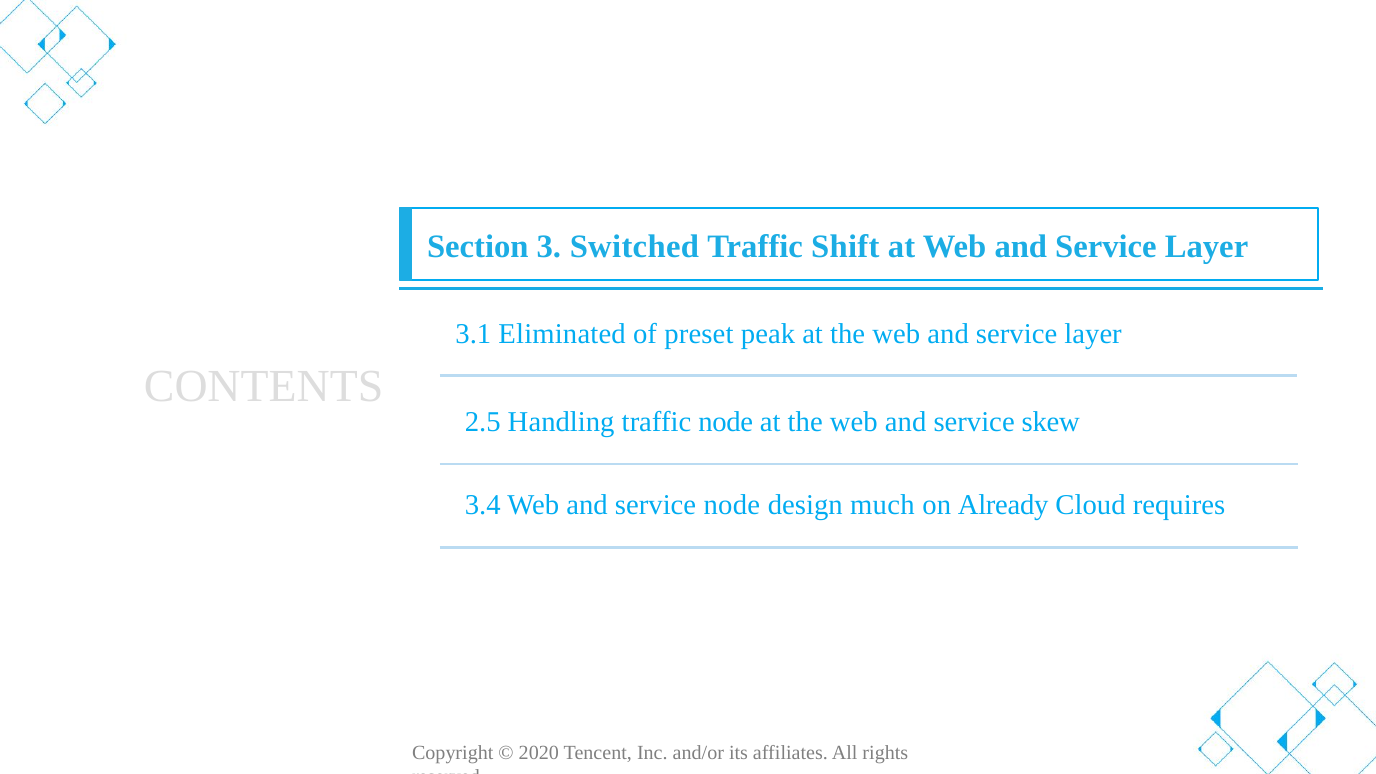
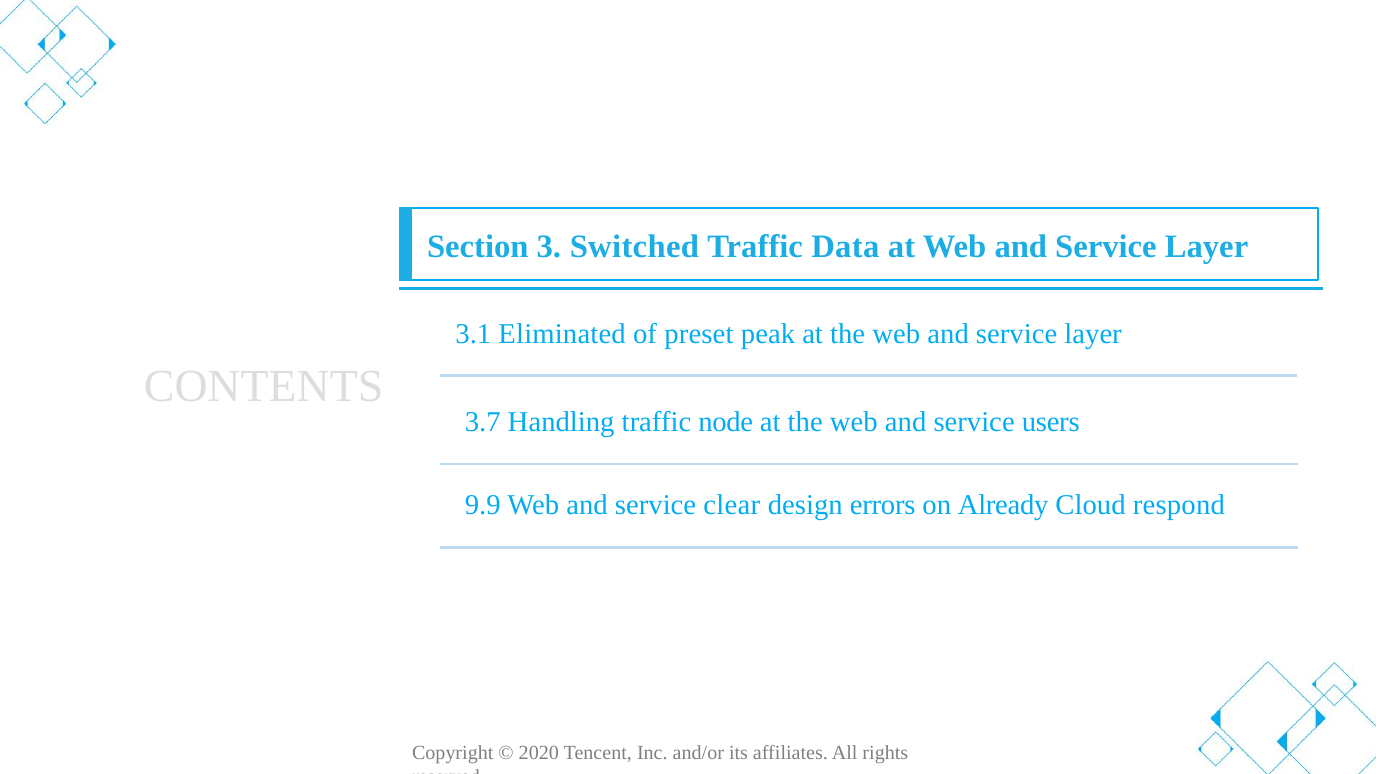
Shift: Shift -> Data
2.5: 2.5 -> 3.7
skew: skew -> users
3.4: 3.4 -> 9.9
service node: node -> clear
much: much -> errors
requires: requires -> respond
